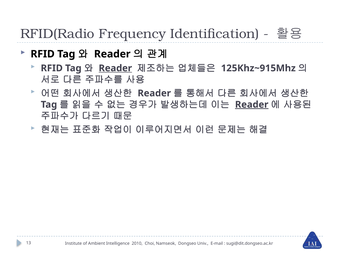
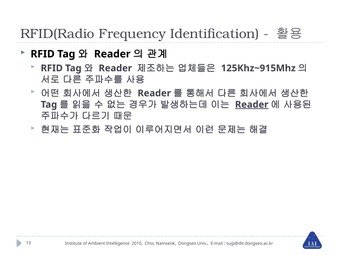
Reader at (115, 68) underline: present -> none
